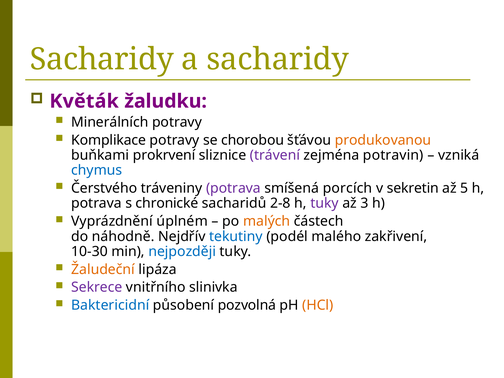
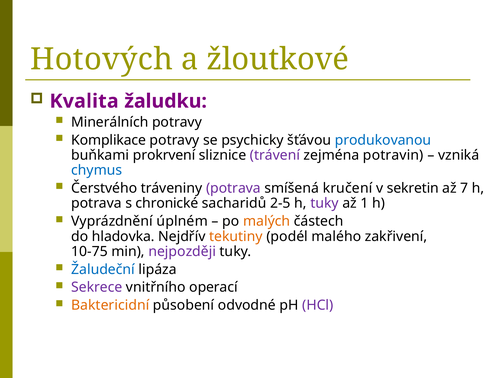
Sacharidy at (102, 59): Sacharidy -> Hotových
a sacharidy: sacharidy -> žloutkové
Květák: Květák -> Kvalita
chorobou: chorobou -> psychicky
produkovanou colour: orange -> blue
porcích: porcích -> kručení
5: 5 -> 7
2-8: 2-8 -> 2-5
3: 3 -> 1
náhodně: náhodně -> hladovka
tekutiny colour: blue -> orange
10-30: 10-30 -> 10-75
nejpozději colour: blue -> purple
Žaludeční colour: orange -> blue
slinivka: slinivka -> operací
Baktericidní colour: blue -> orange
pozvolná: pozvolná -> odvodné
HCl colour: orange -> purple
